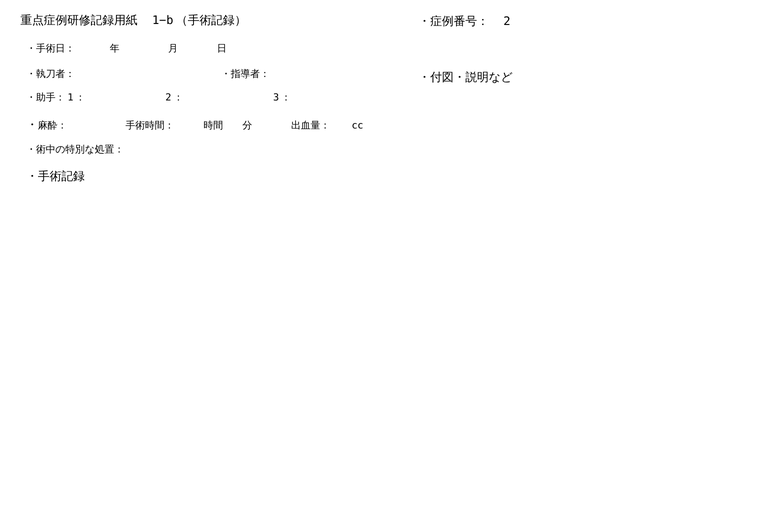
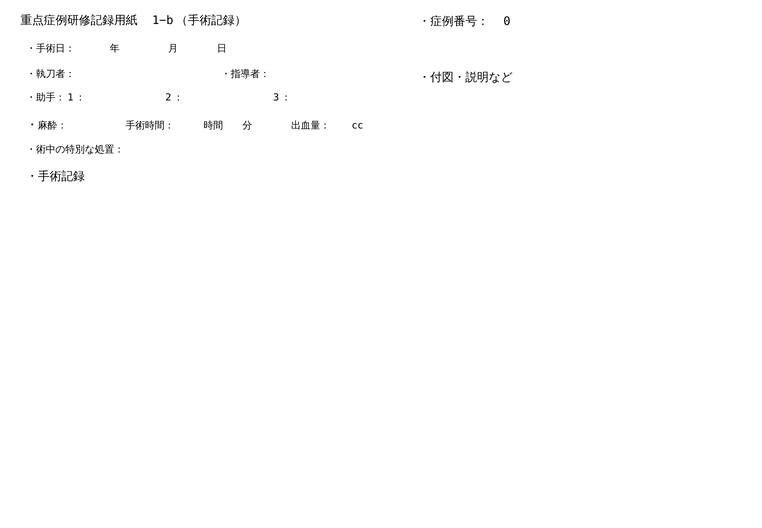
2: 2 -> 0
